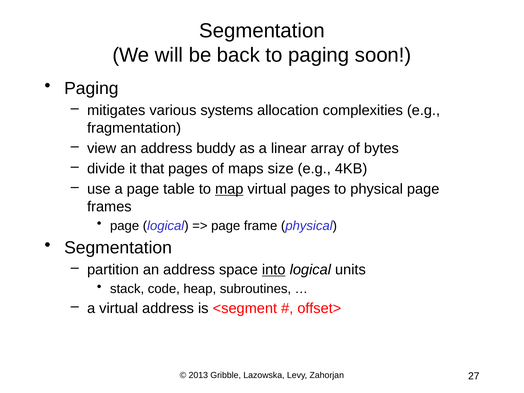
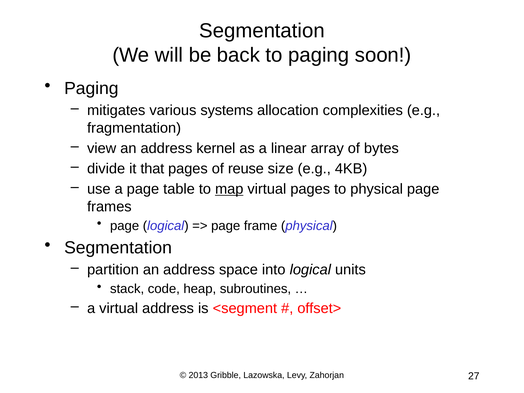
buddy: buddy -> kernel
maps: maps -> reuse
into underline: present -> none
